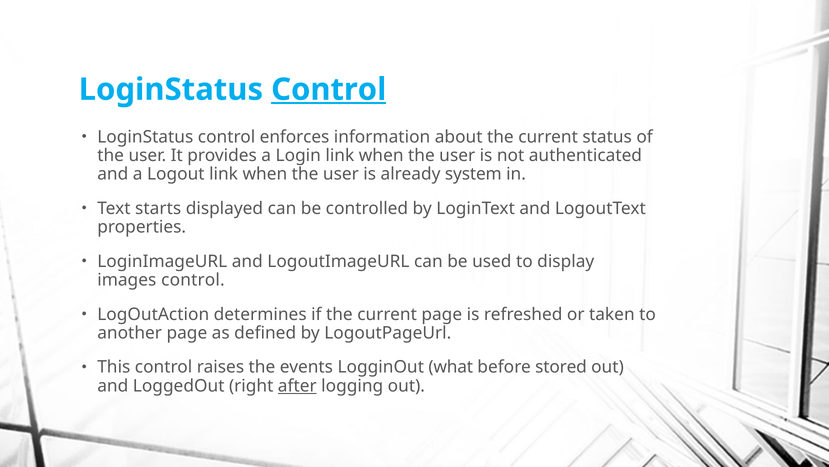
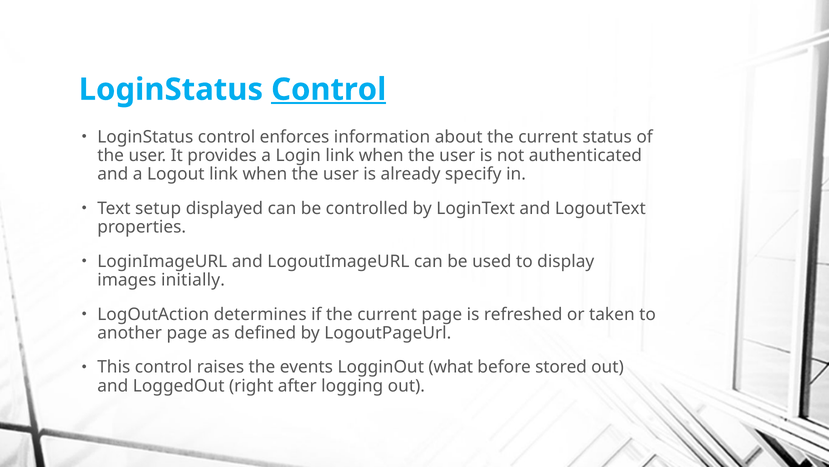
system: system -> specify
starts: starts -> setup
images control: control -> initially
after underline: present -> none
